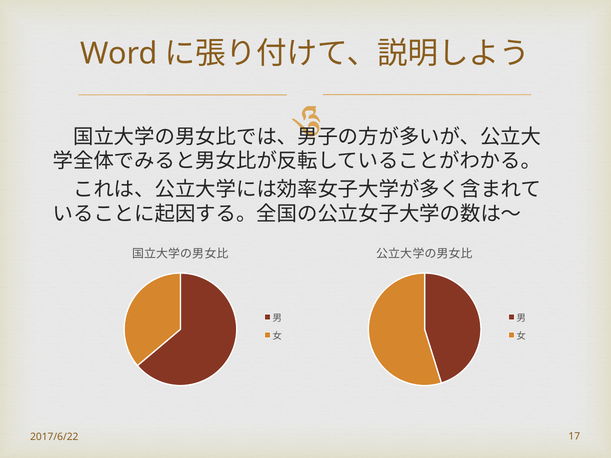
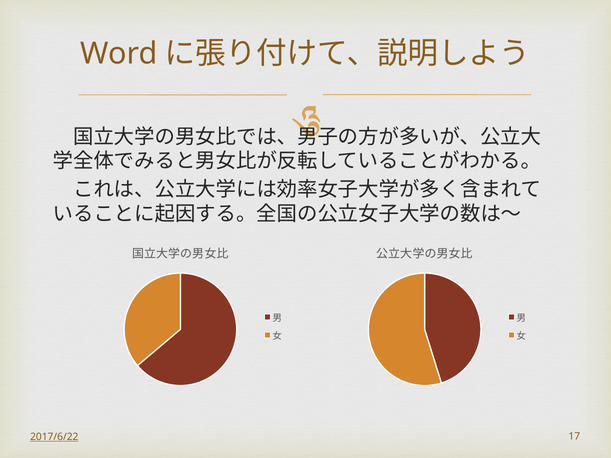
2017/6/22 underline: none -> present
